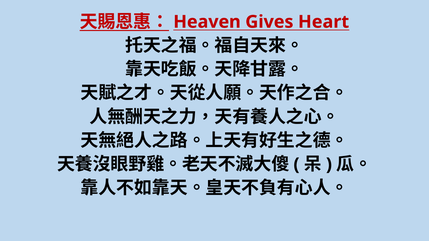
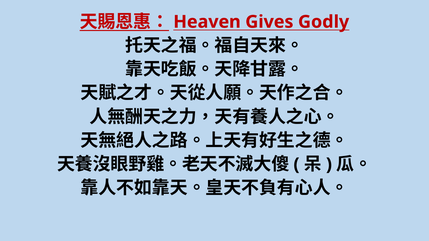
Heart: Heart -> Godly
